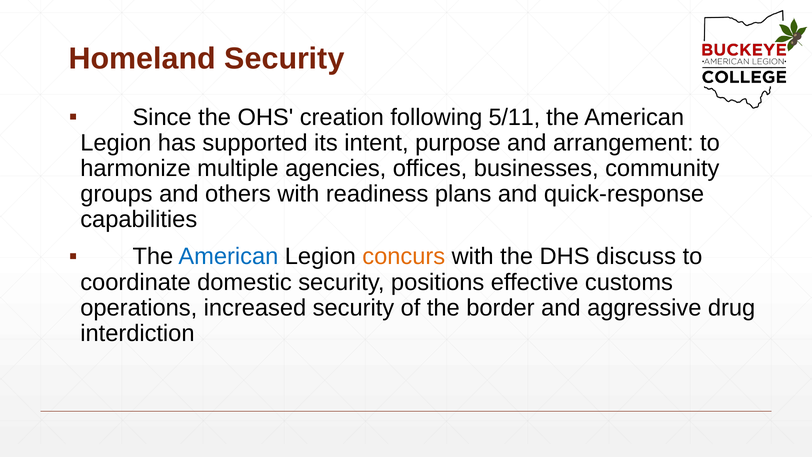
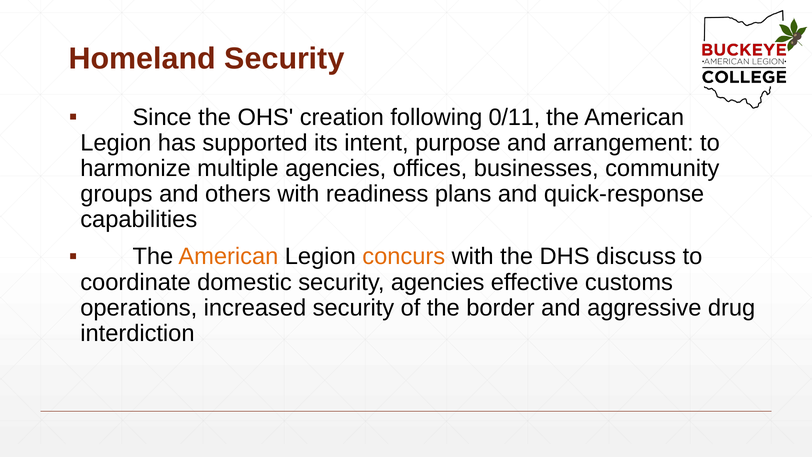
5/11: 5/11 -> 0/11
American at (228, 257) colour: blue -> orange
security positions: positions -> agencies
